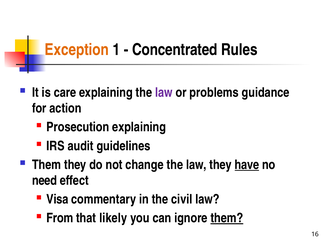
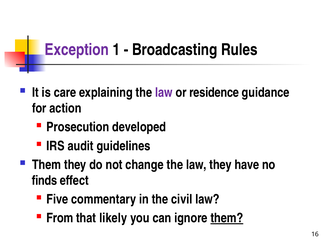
Exception colour: orange -> purple
Concentrated: Concentrated -> Broadcasting
problems: problems -> residence
Prosecution explaining: explaining -> developed
have underline: present -> none
need: need -> finds
Visa: Visa -> Five
